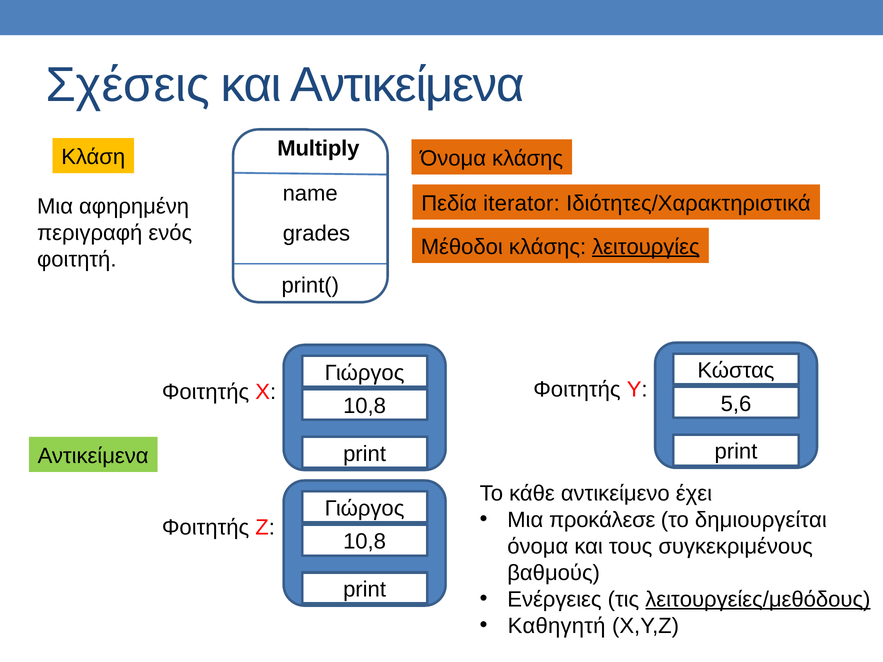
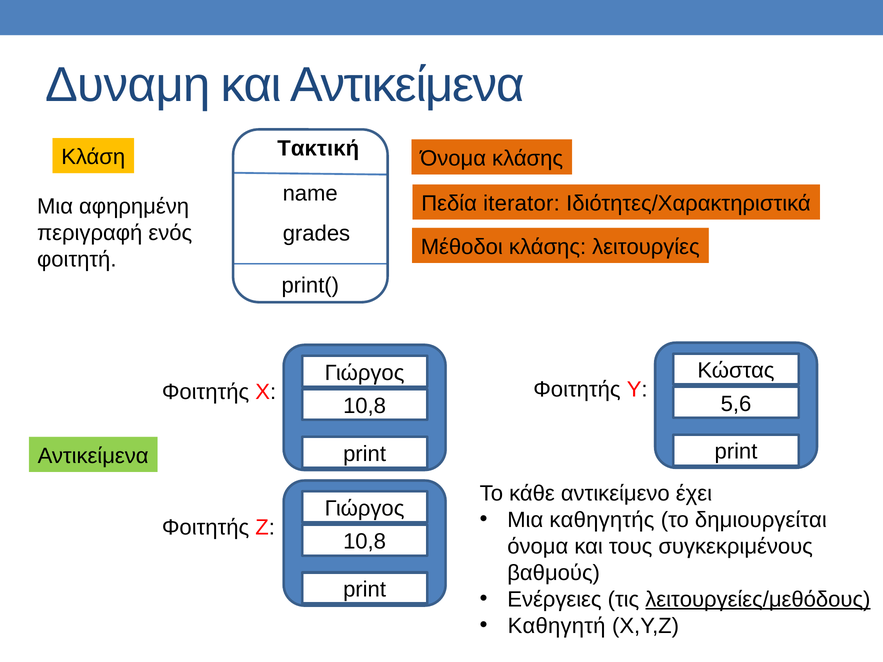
Σχέσεις: Σχέσεις -> Δυναμη
Multiply: Multiply -> Τακτική
λειτουργίες underline: present -> none
προκάλεσε: προκάλεσε -> καθηγητής
